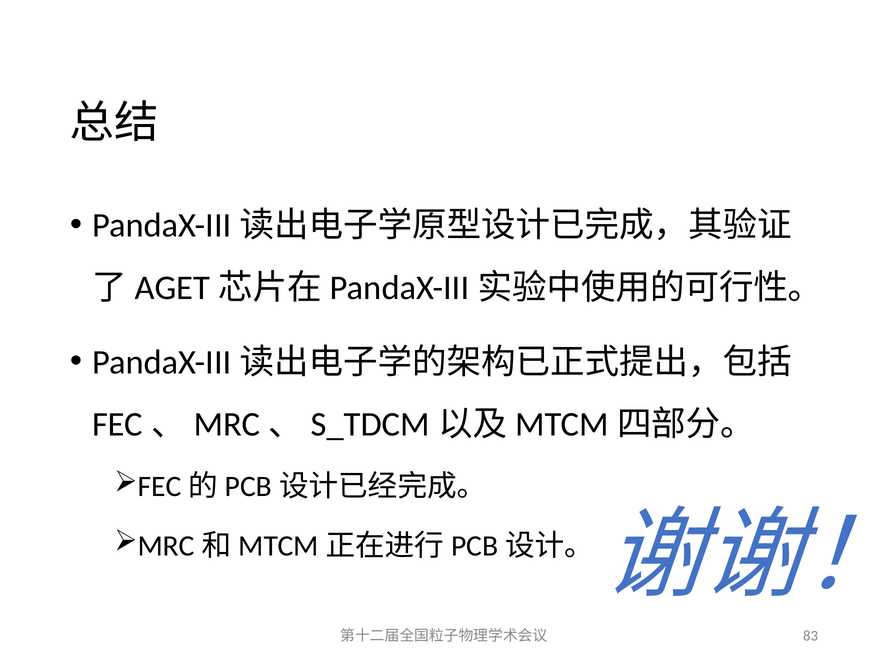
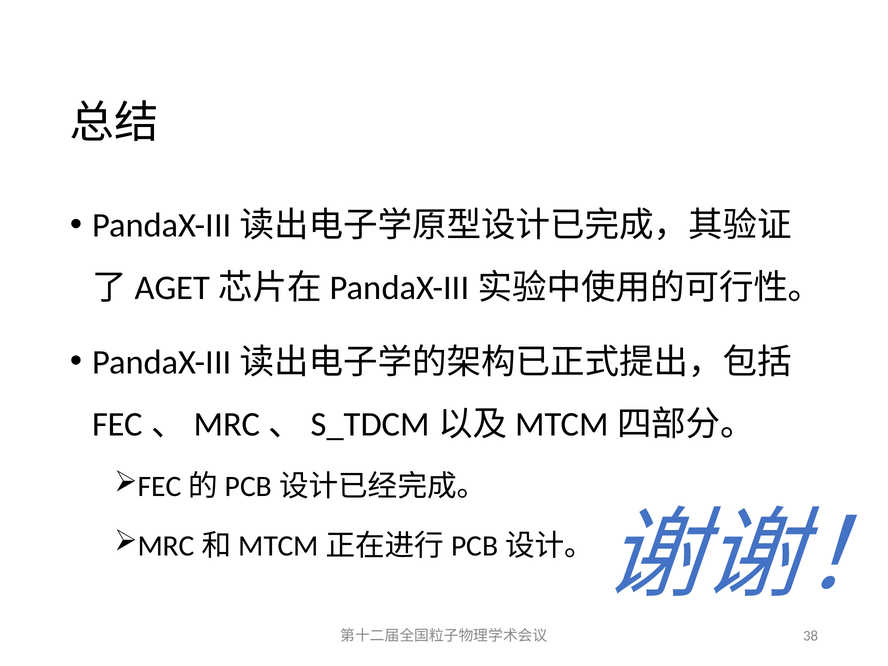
83: 83 -> 38
